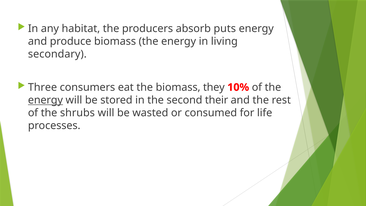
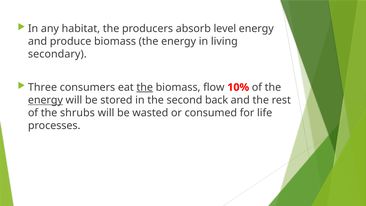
puts: puts -> level
the at (145, 87) underline: none -> present
they: they -> flow
their: their -> back
